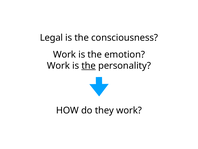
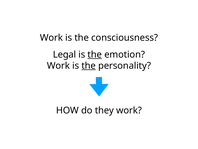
Legal at (51, 38): Legal -> Work
Work at (64, 54): Work -> Legal
the at (95, 54) underline: none -> present
